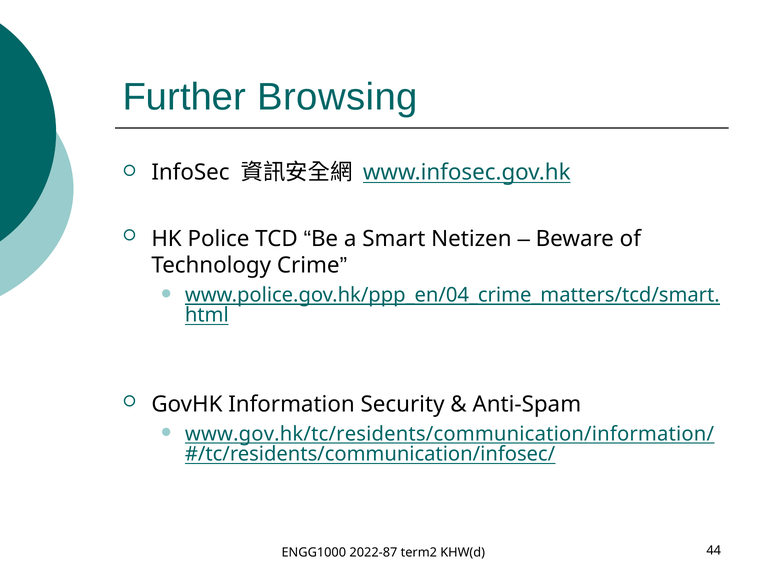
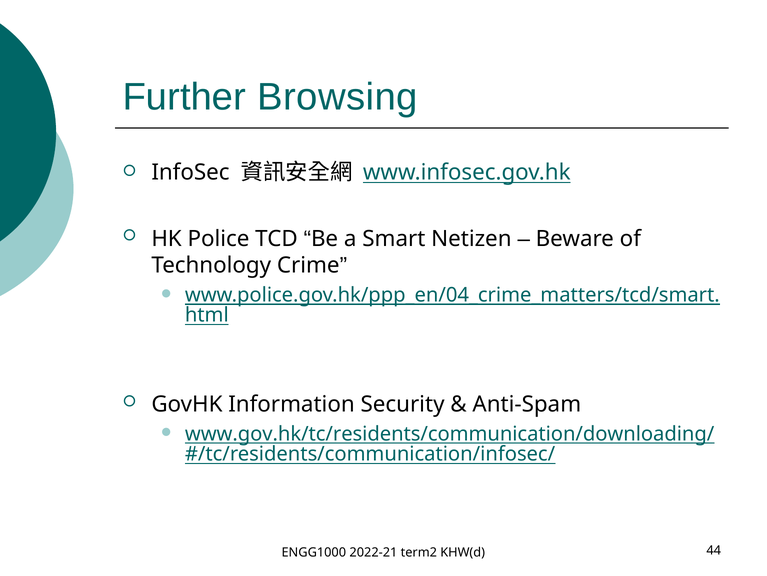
www.gov.hk/tc/residents/communication/information/: www.gov.hk/tc/residents/communication/information/ -> www.gov.hk/tc/residents/communication/downloading/
2022-87: 2022-87 -> 2022-21
